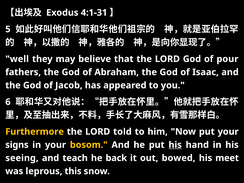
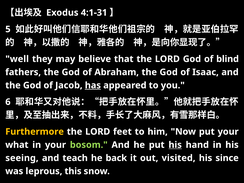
pour: pour -> blind
has underline: none -> present
told: told -> feet
signs: signs -> what
bosom colour: yellow -> light green
bowed: bowed -> visited
meet: meet -> since
